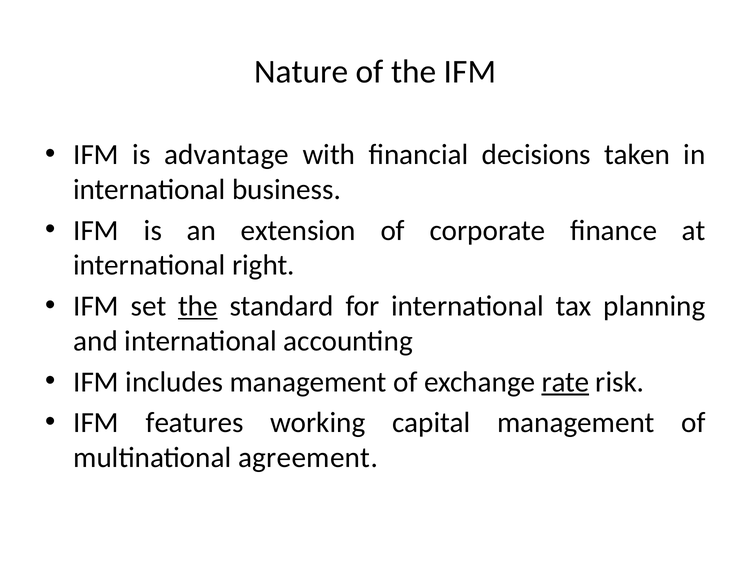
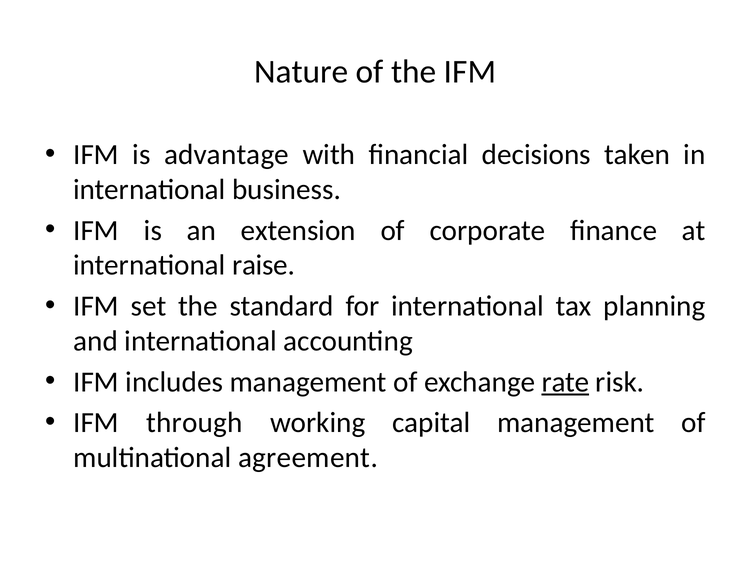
right: right -> raise
the at (198, 306) underline: present -> none
features: features -> through
